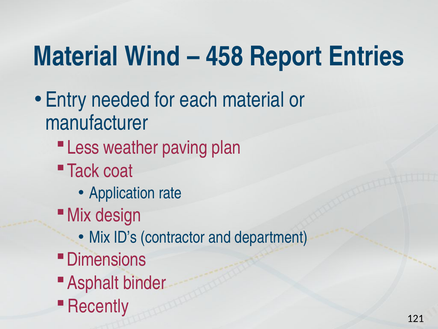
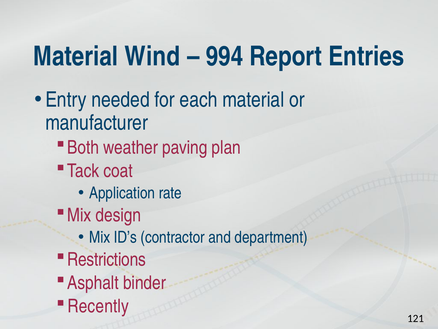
458: 458 -> 994
Less: Less -> Both
Dimensions: Dimensions -> Restrictions
